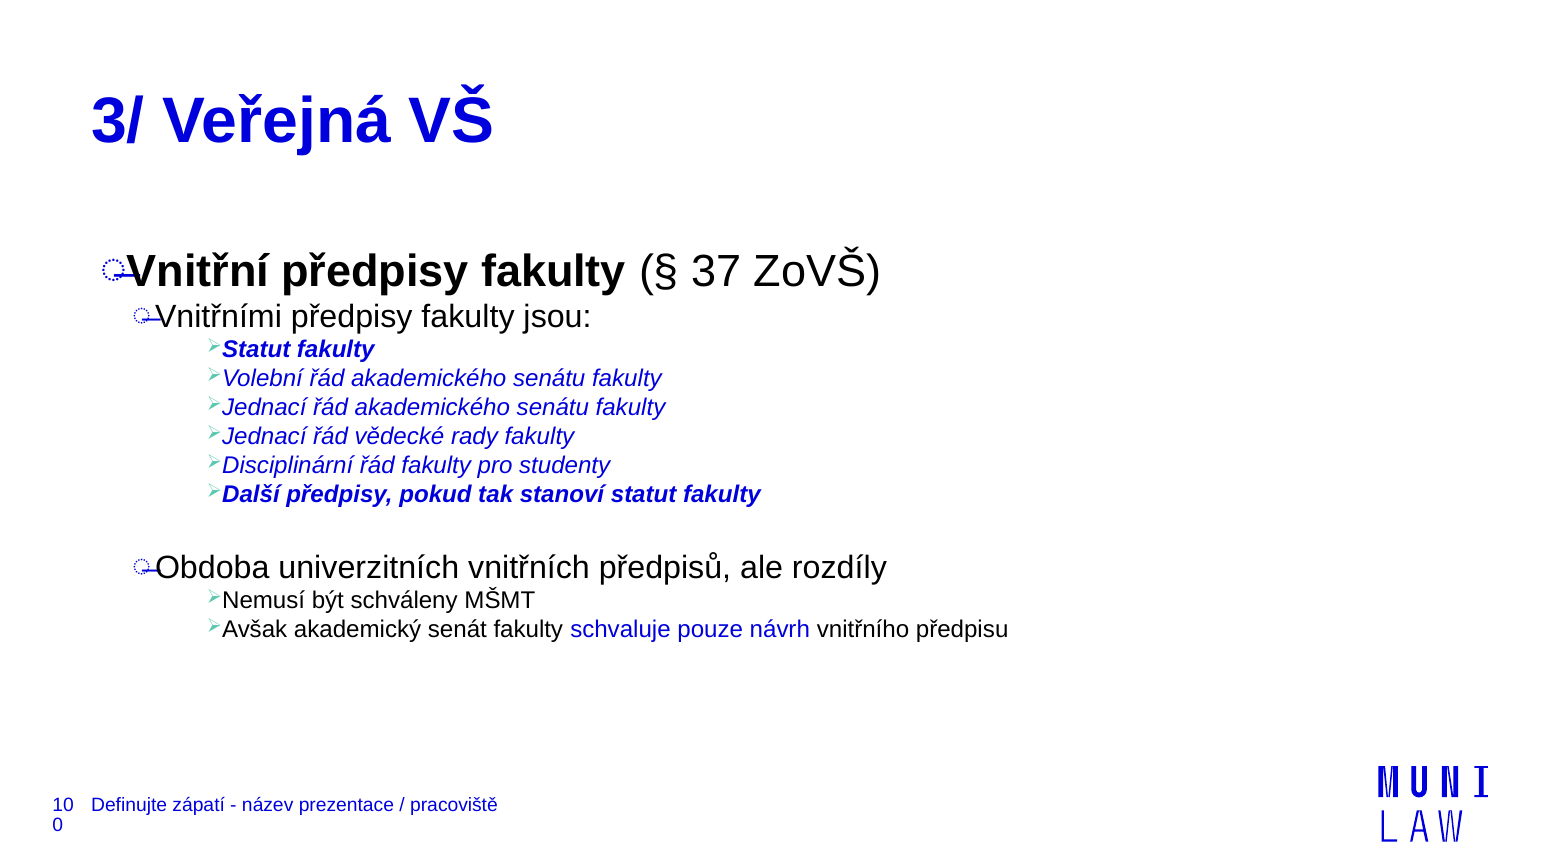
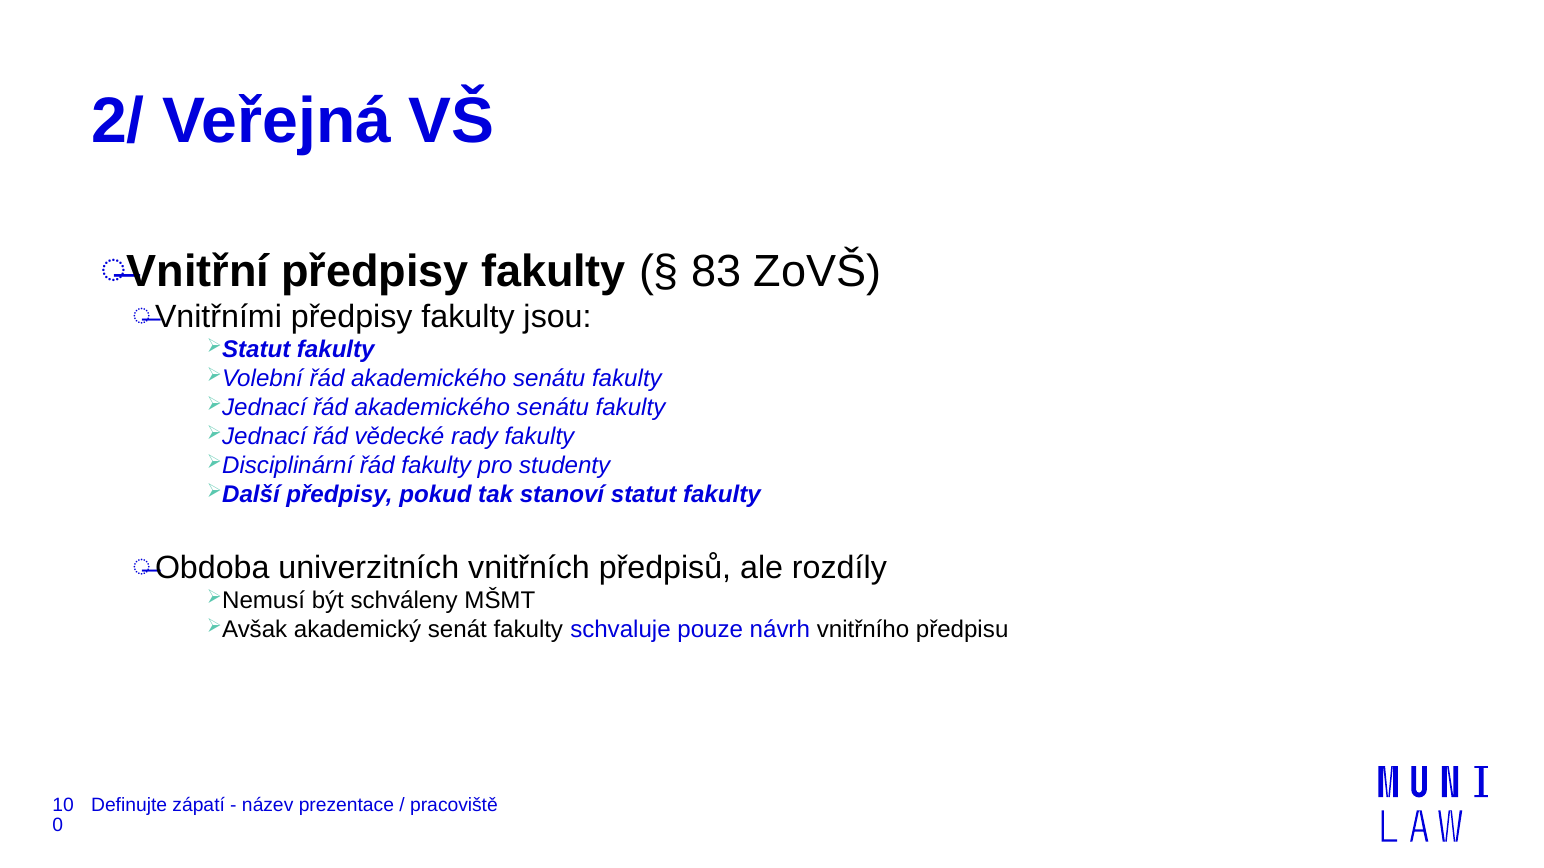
3/: 3/ -> 2/
37: 37 -> 83
